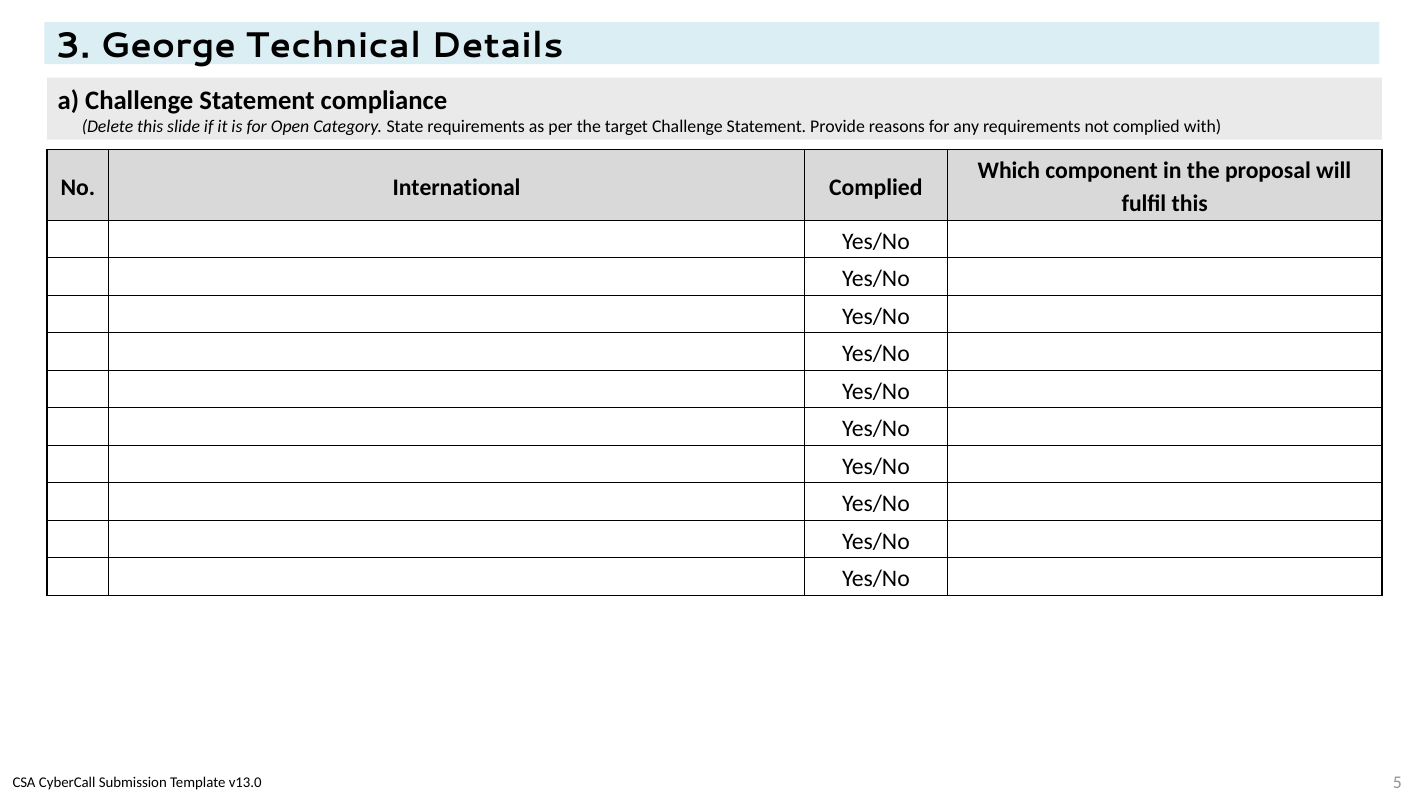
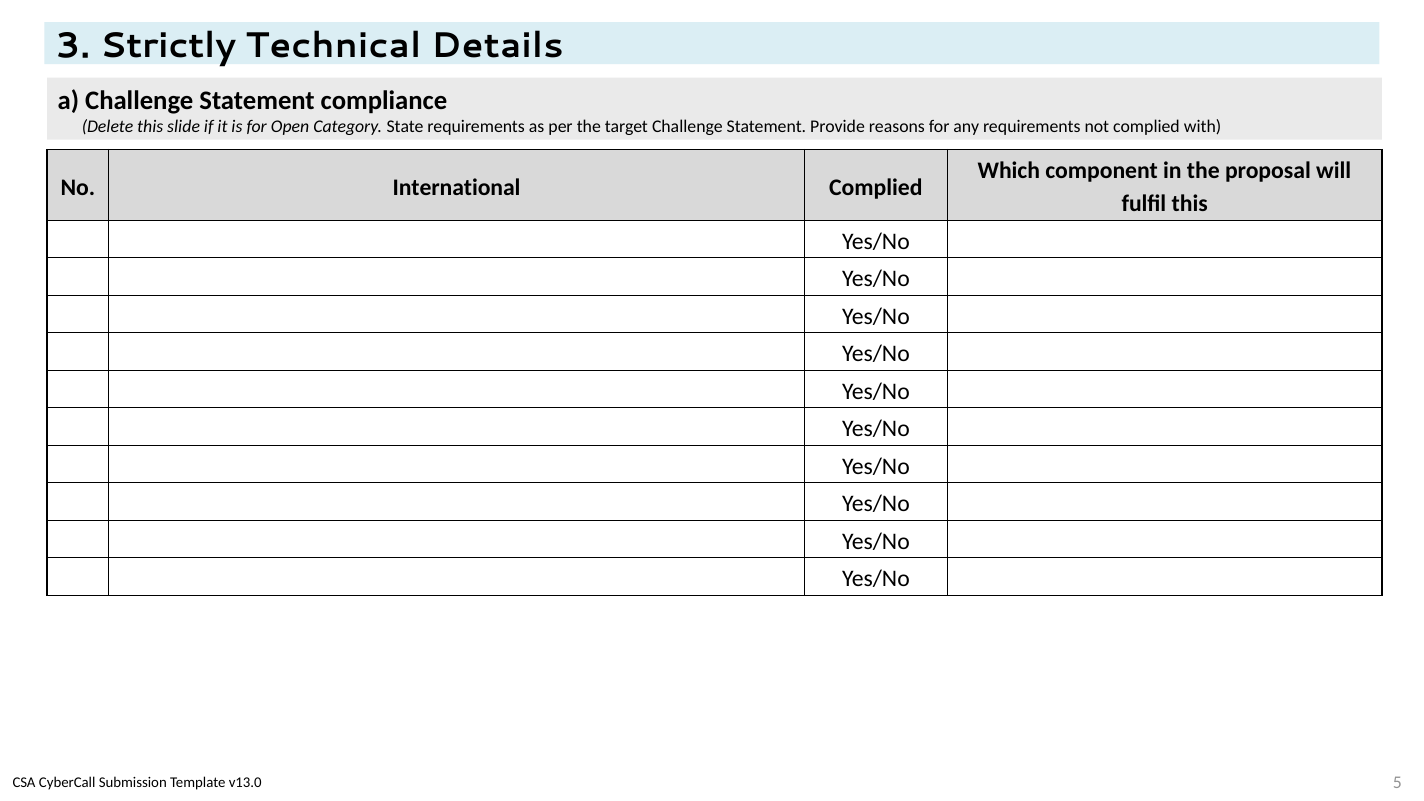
George: George -> Strictly
